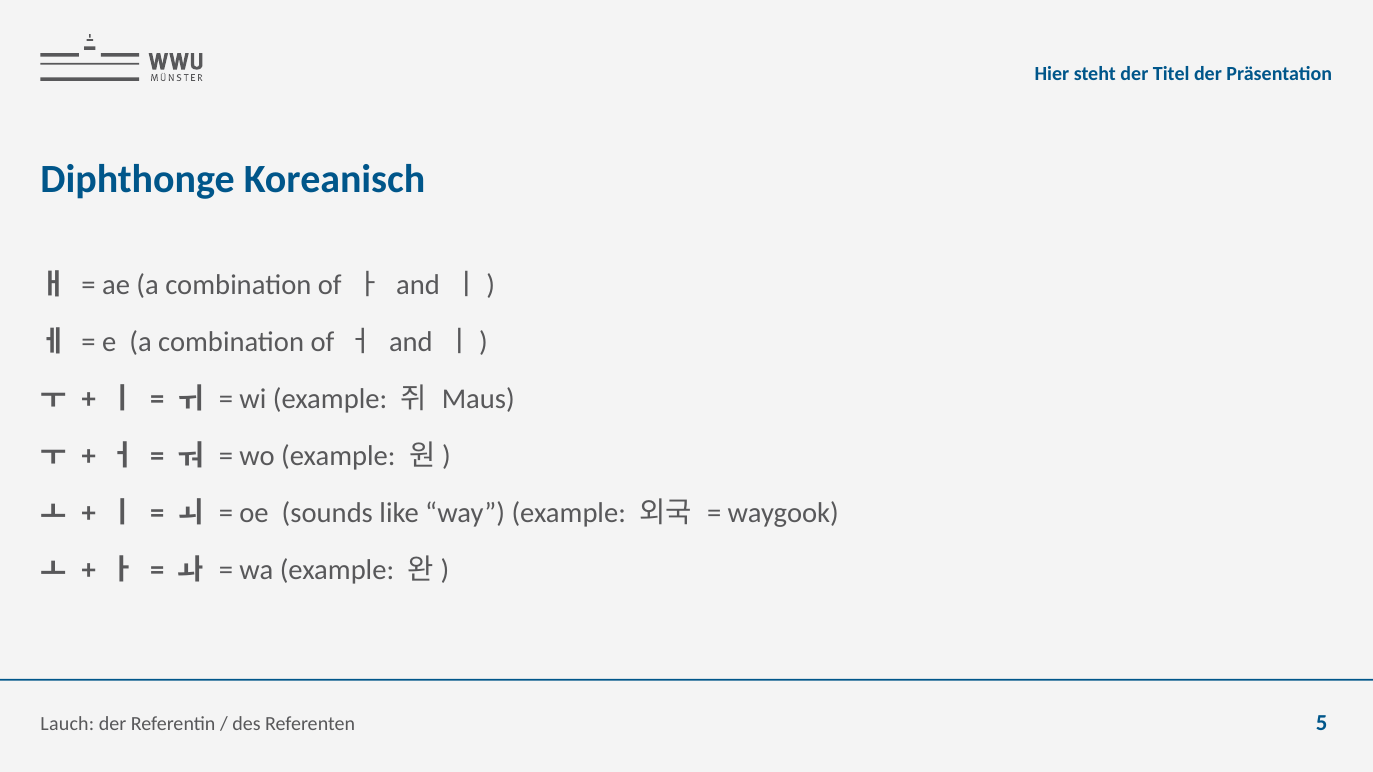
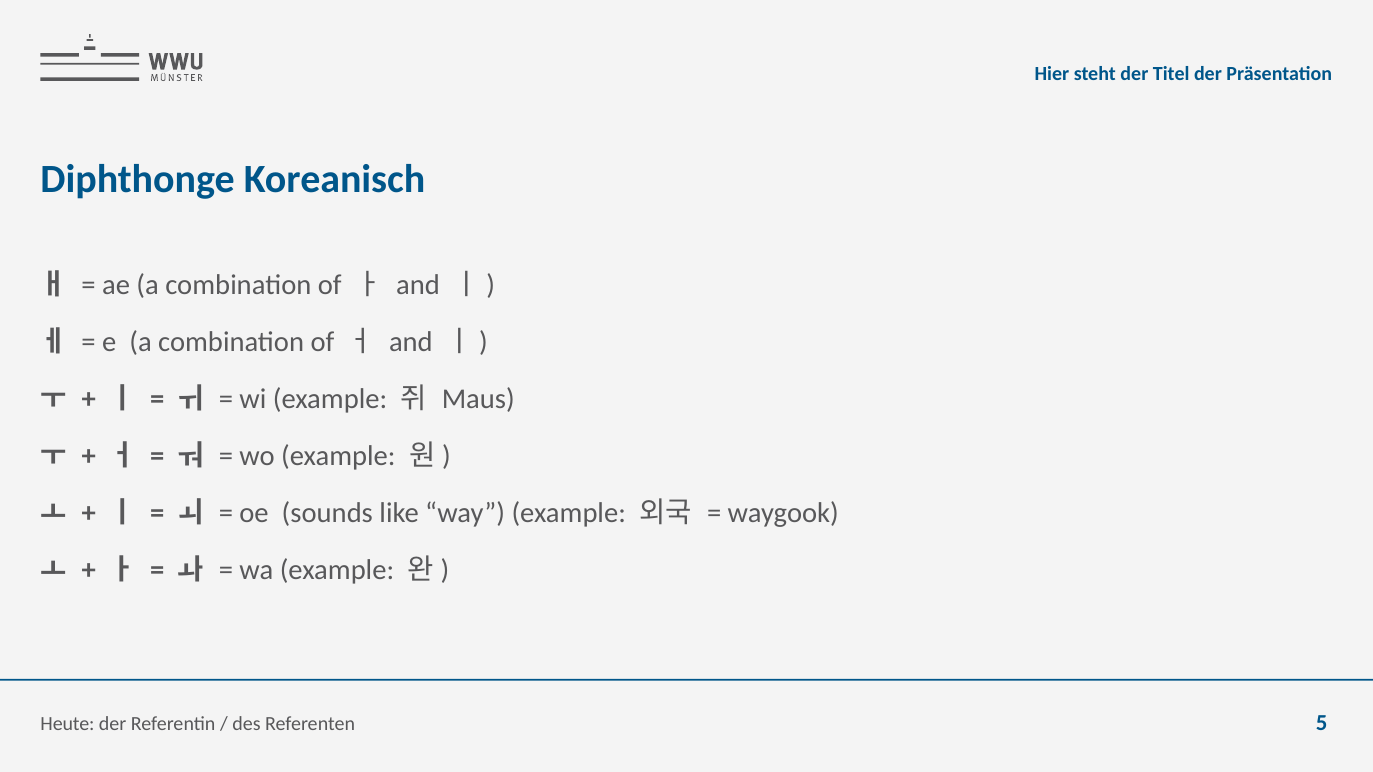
Lauch: Lauch -> Heute
